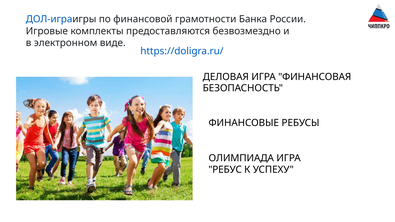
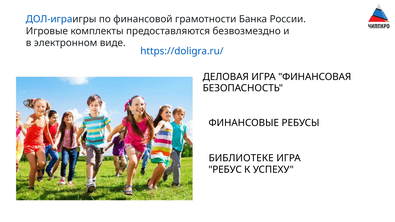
ОЛИМПИАДА: ОЛИМПИАДА -> БИБЛИОТЕКЕ
